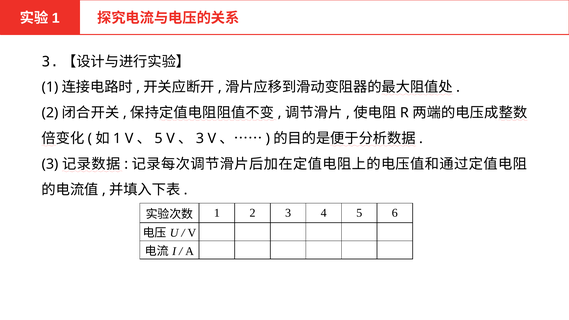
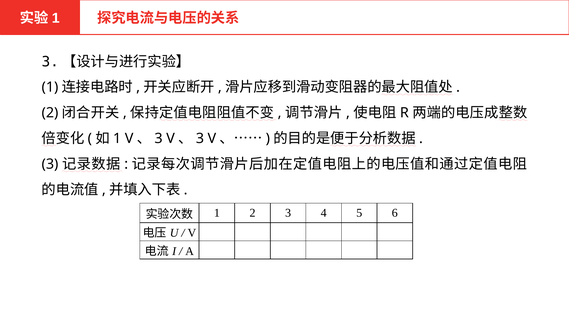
5 at (159, 139): 5 -> 3
